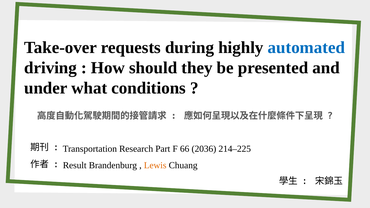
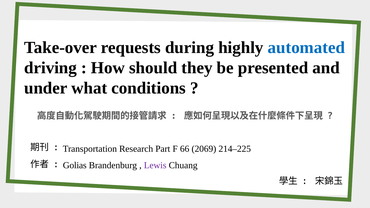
2036: 2036 -> 2069
Result: Result -> Golias
Lewis colour: orange -> purple
